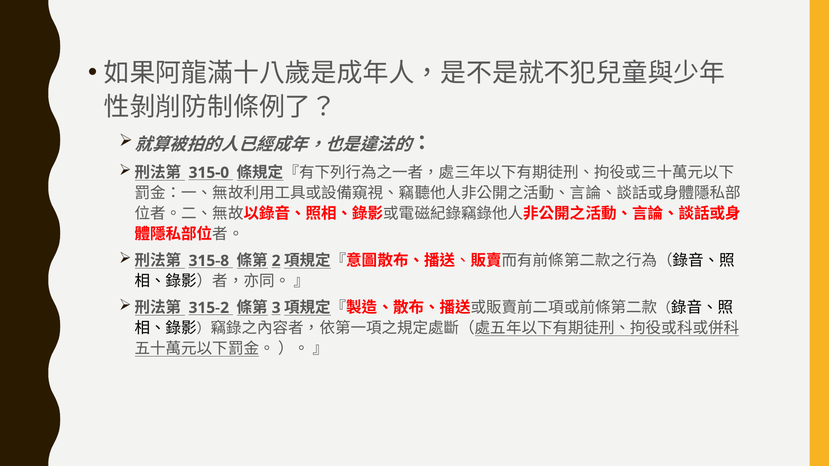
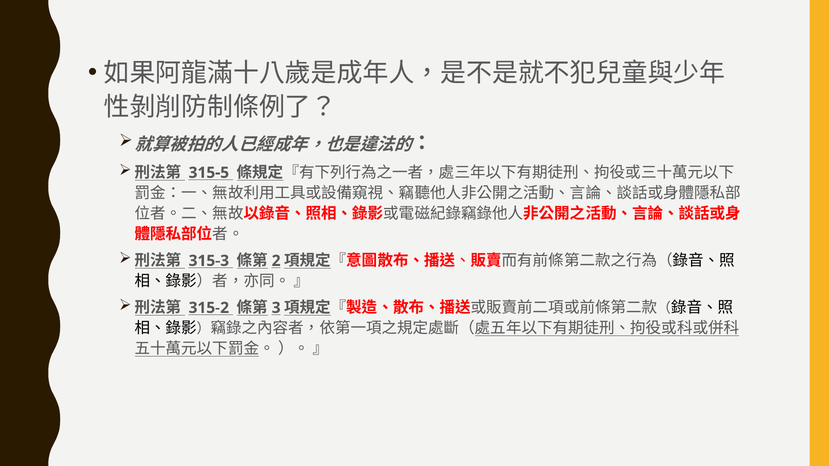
315-0: 315-0 -> 315-5
315-8: 315-8 -> 315-3
